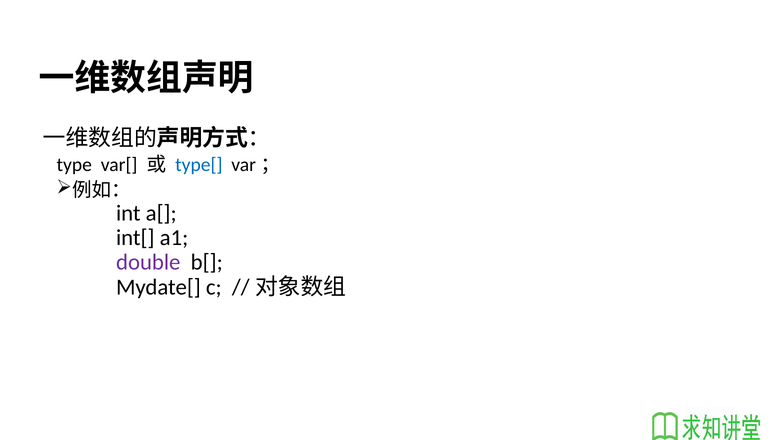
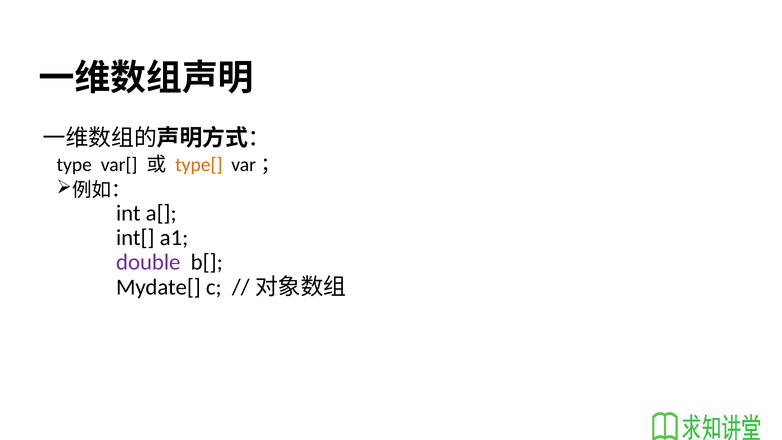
type[ colour: blue -> orange
